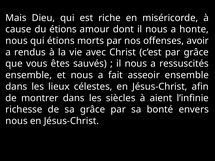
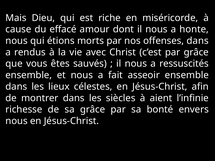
du étions: étions -> effacé
offenses avoir: avoir -> dans
